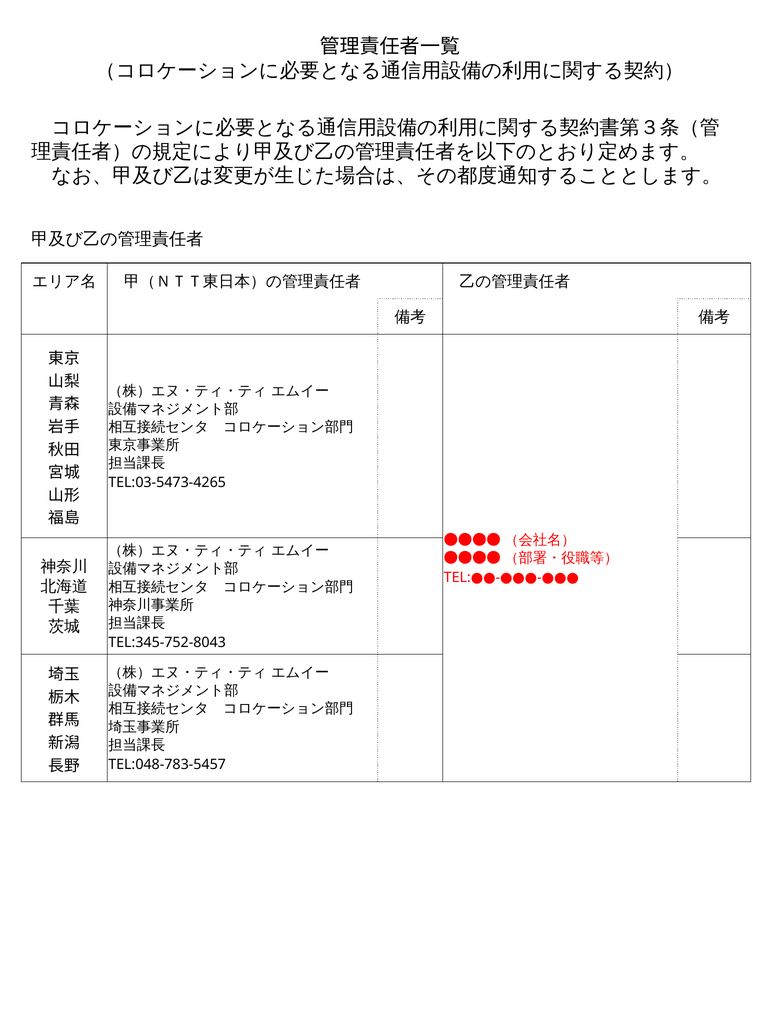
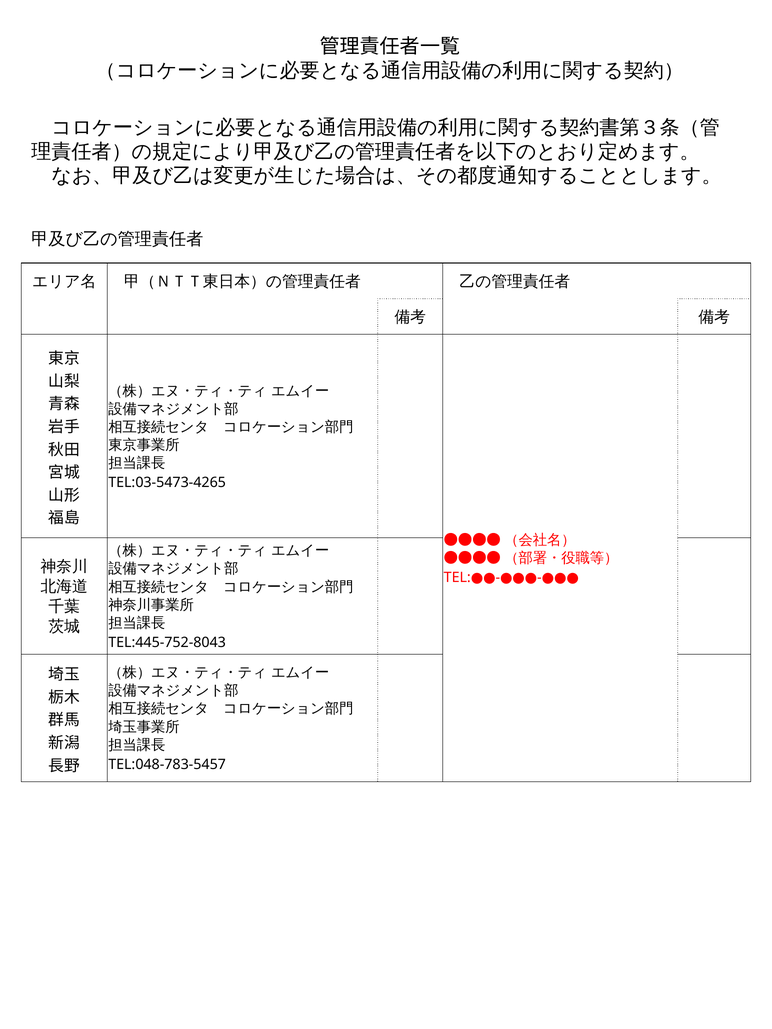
TEL:345-752-8043: TEL:345-752-8043 -> TEL:445-752-8043
